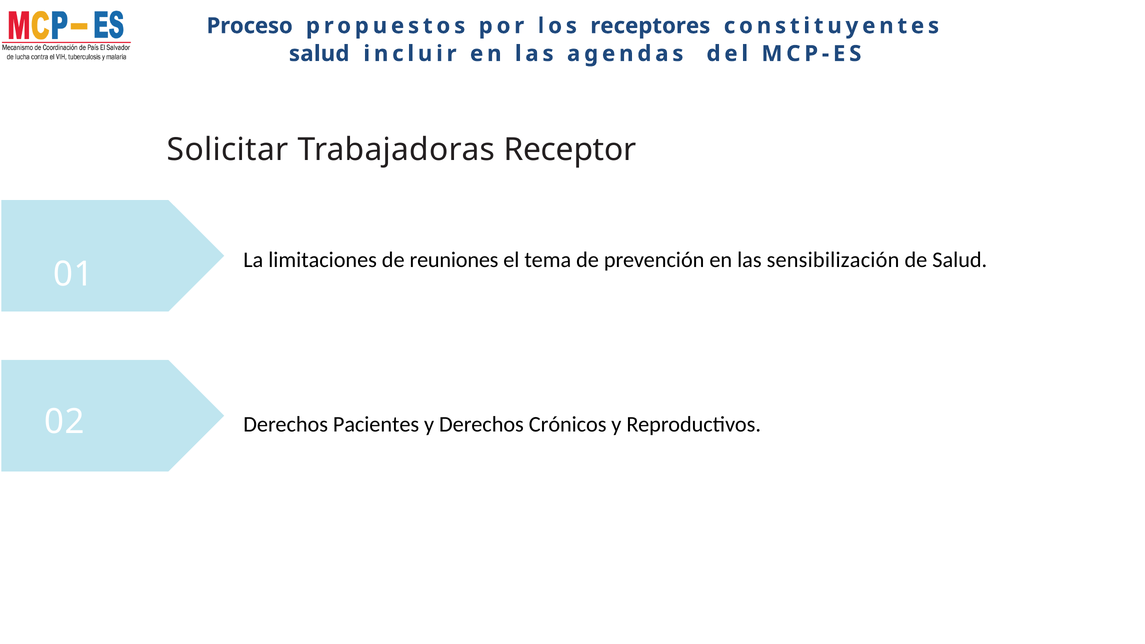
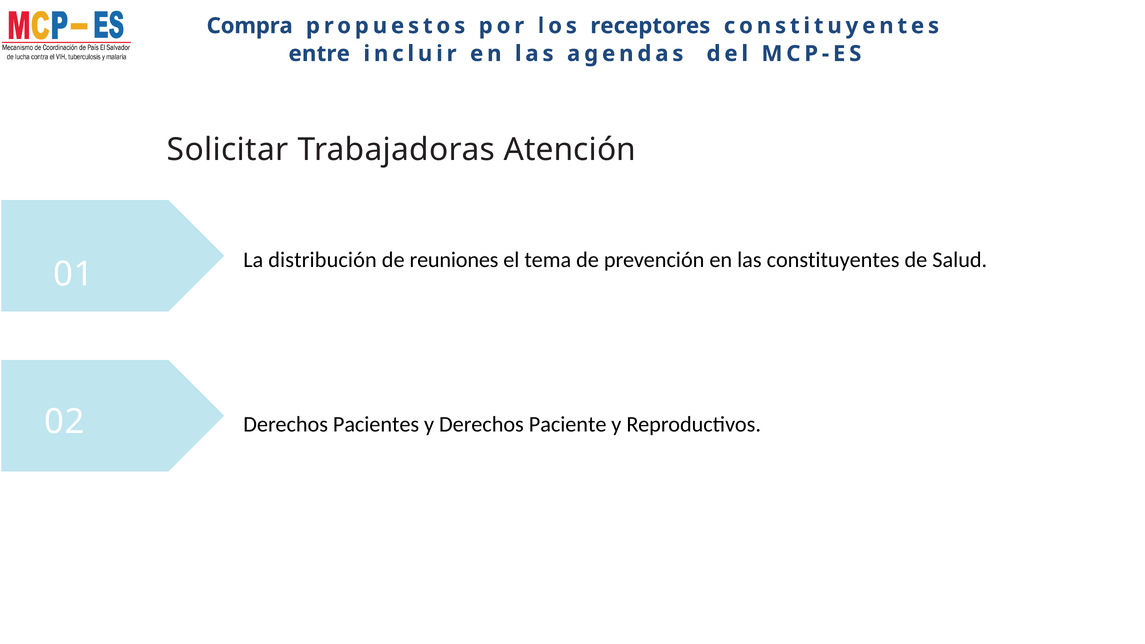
Proceso: Proceso -> Compra
salud at (319, 54): salud -> entre
Receptor: Receptor -> Atención
limitaciones: limitaciones -> distribución
las sensibilización: sensibilización -> constituyentes
Crónicos: Crónicos -> Paciente
